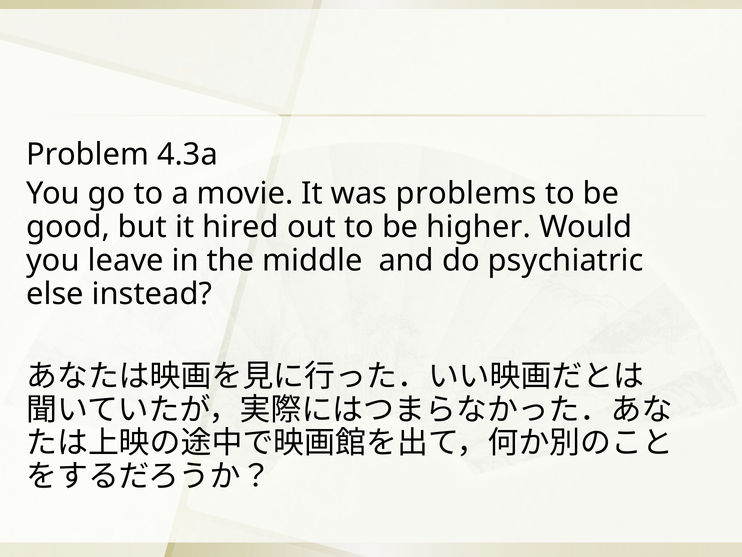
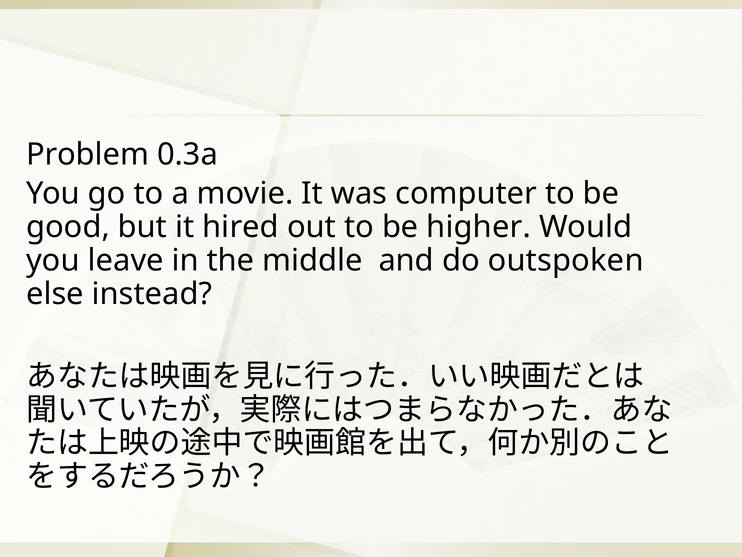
4.3a: 4.3a -> 0.3a
problems: problems -> computer
psychiatric: psychiatric -> outspoken
